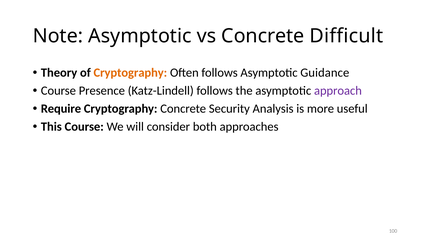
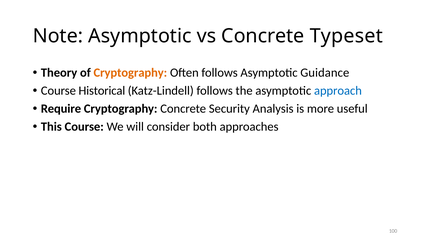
Difficult: Difficult -> Typeset
Presence: Presence -> Historical
approach colour: purple -> blue
